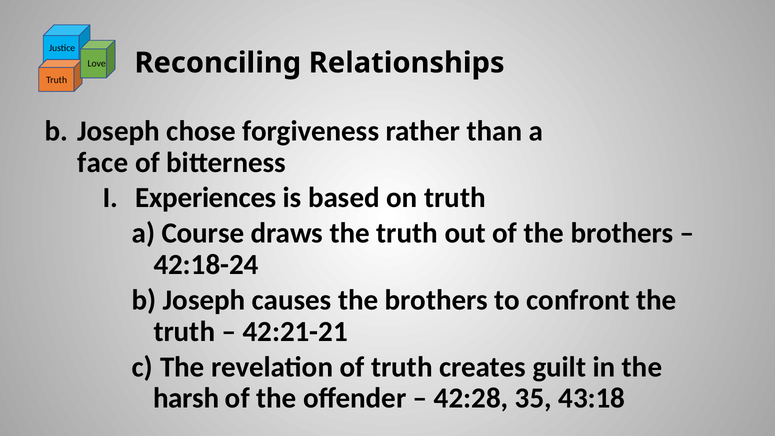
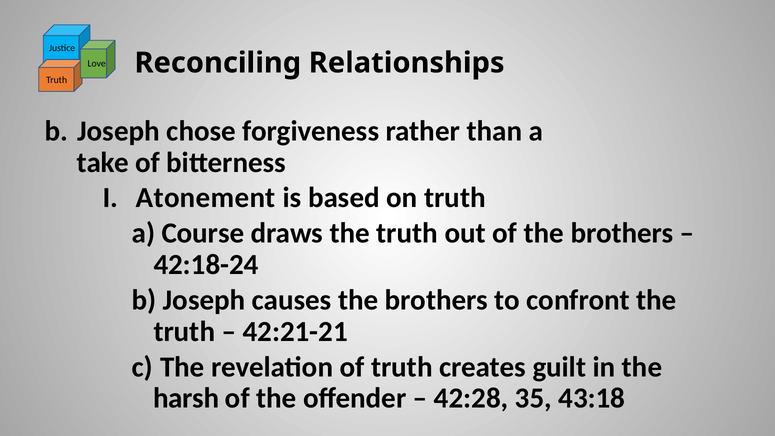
face: face -> take
Experiences: Experiences -> Atonement
